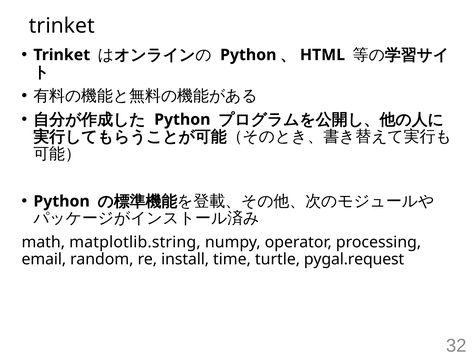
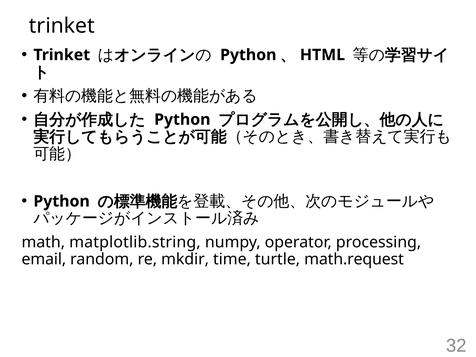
install: install -> mkdir
pygal.request: pygal.request -> math.request
